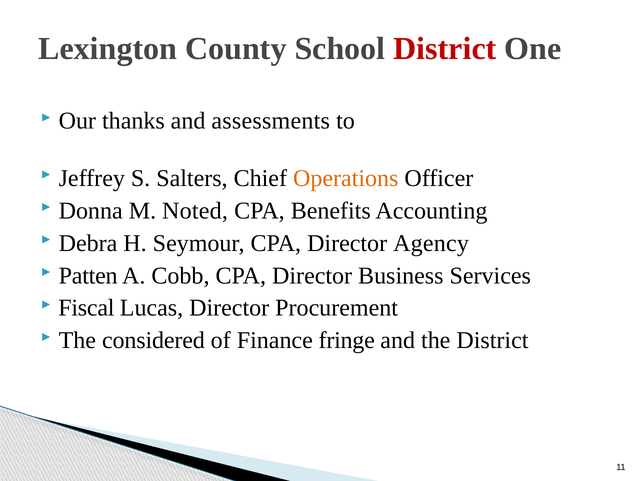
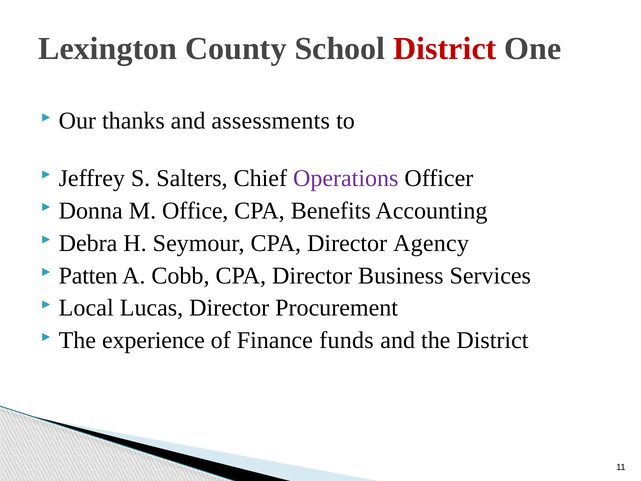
Operations colour: orange -> purple
Noted: Noted -> Office
Fiscal: Fiscal -> Local
considered: considered -> experience
fringe: fringe -> funds
